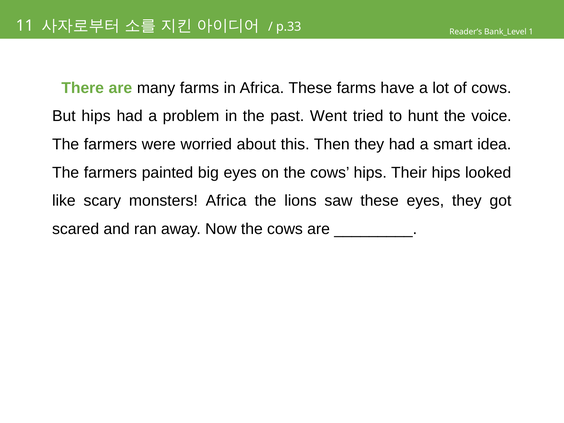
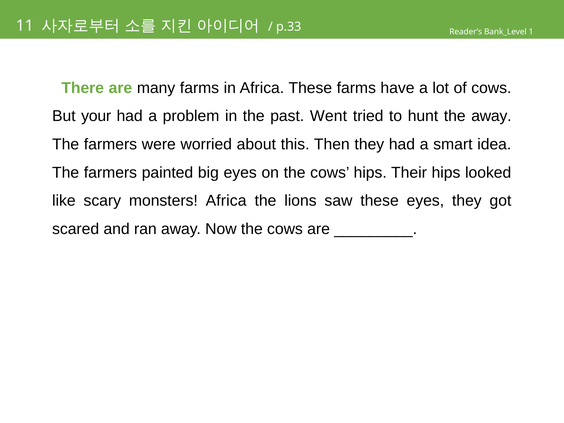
But hips: hips -> your
the voice: voice -> away
